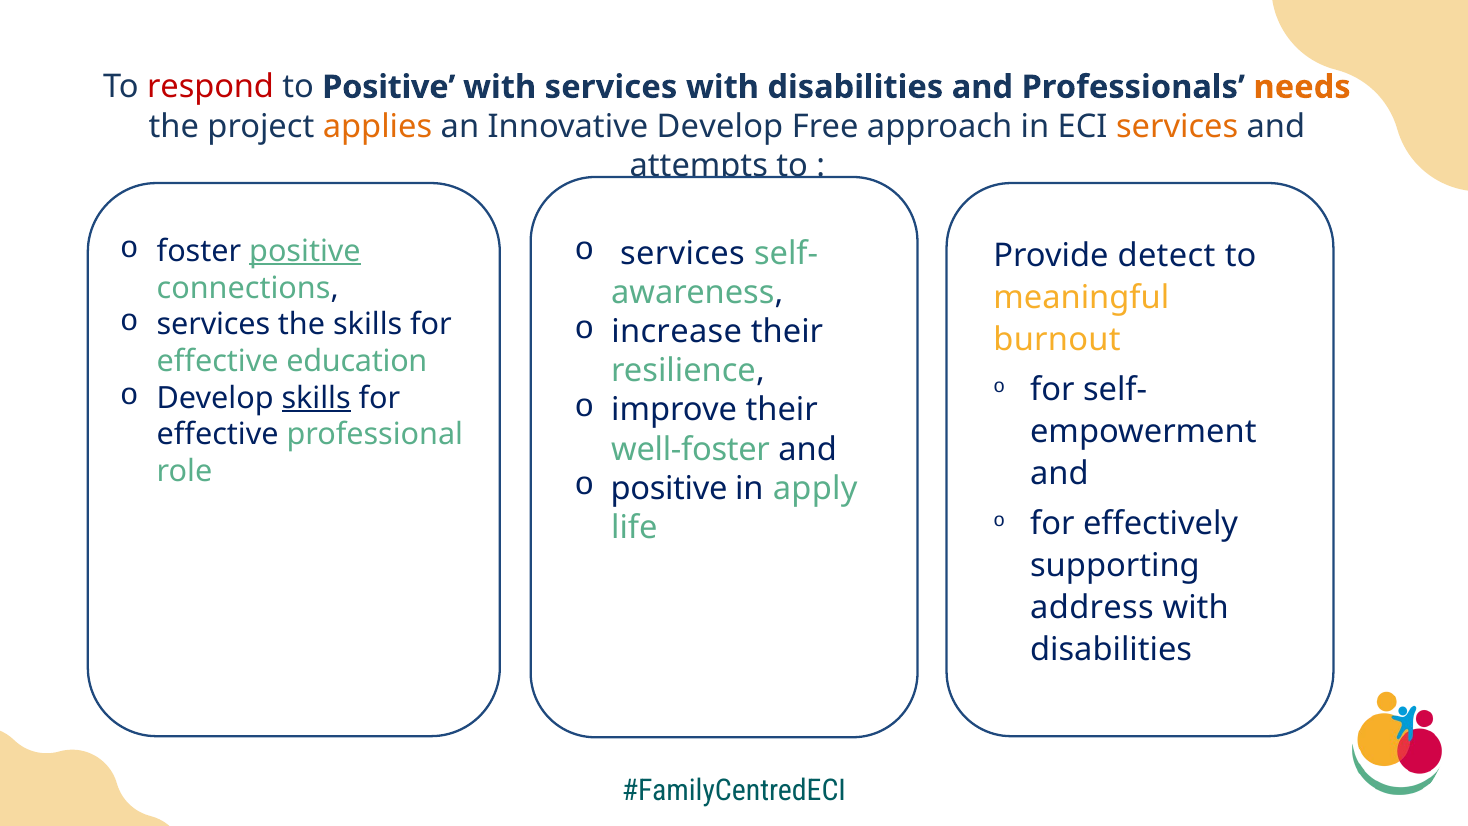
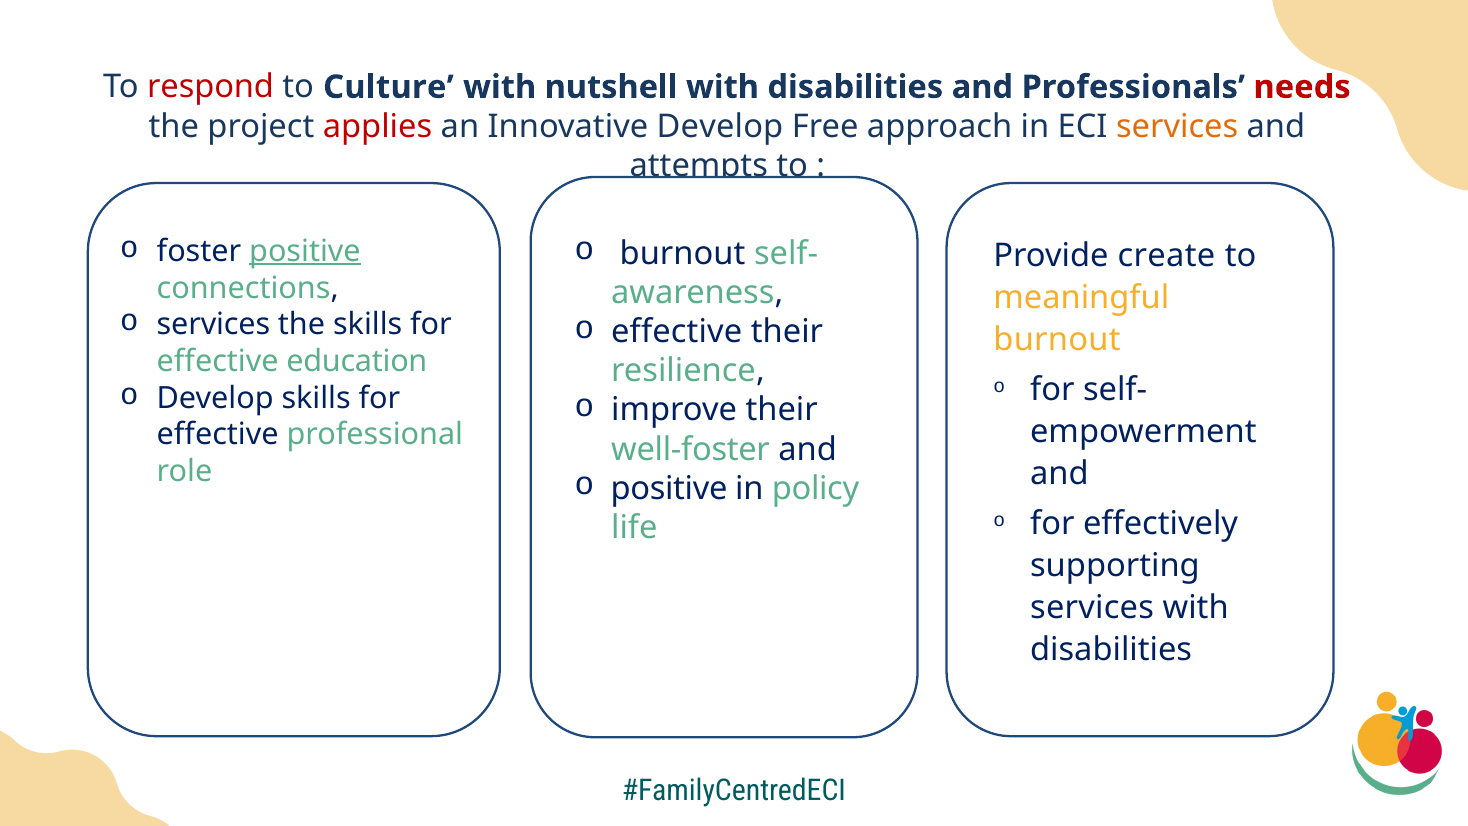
to Positive: Positive -> Culture
with services: services -> nutshell
needs colour: orange -> red
applies colour: orange -> red
services at (682, 253): services -> burnout
detect: detect -> create
increase at (677, 332): increase -> effective
skills at (316, 398) underline: present -> none
apply: apply -> policy
address at (1092, 607): address -> services
